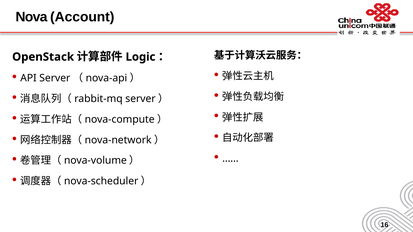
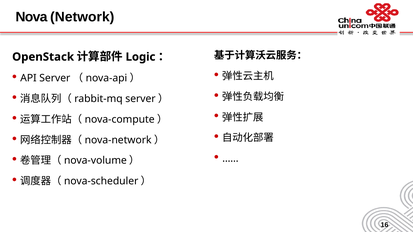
Account: Account -> Network
